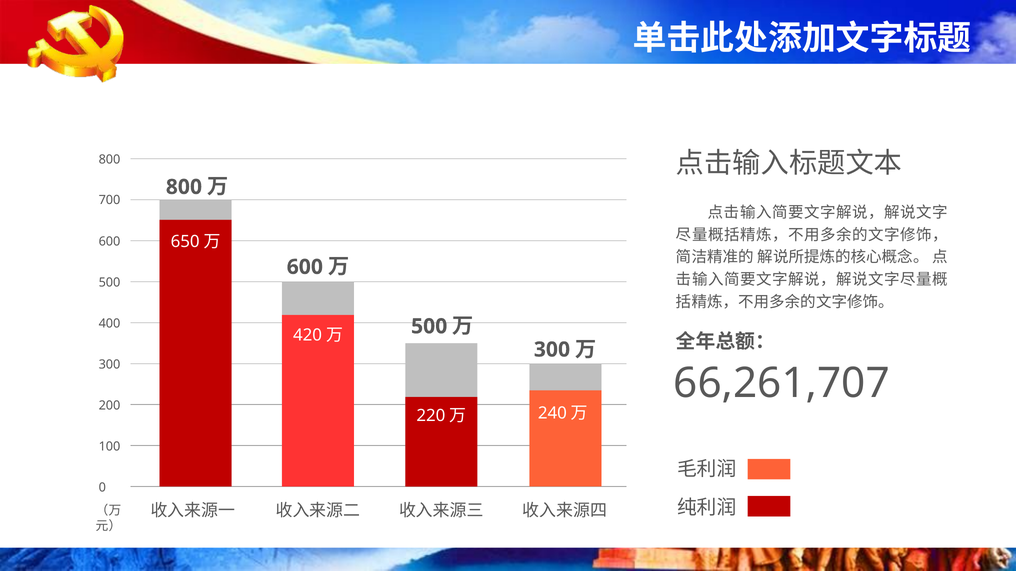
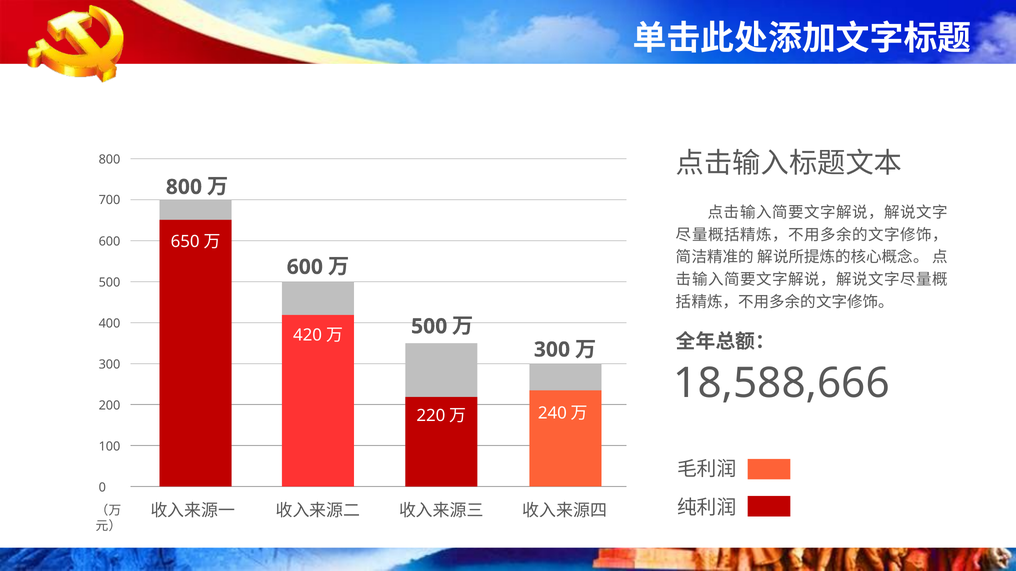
66,261,707: 66,261,707 -> 18,588,666
